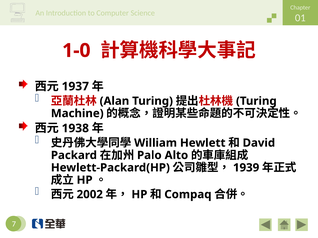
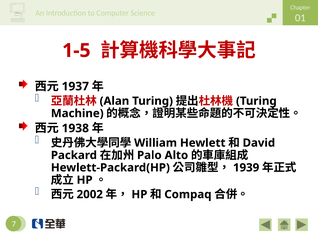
1-0: 1-0 -> 1-5
